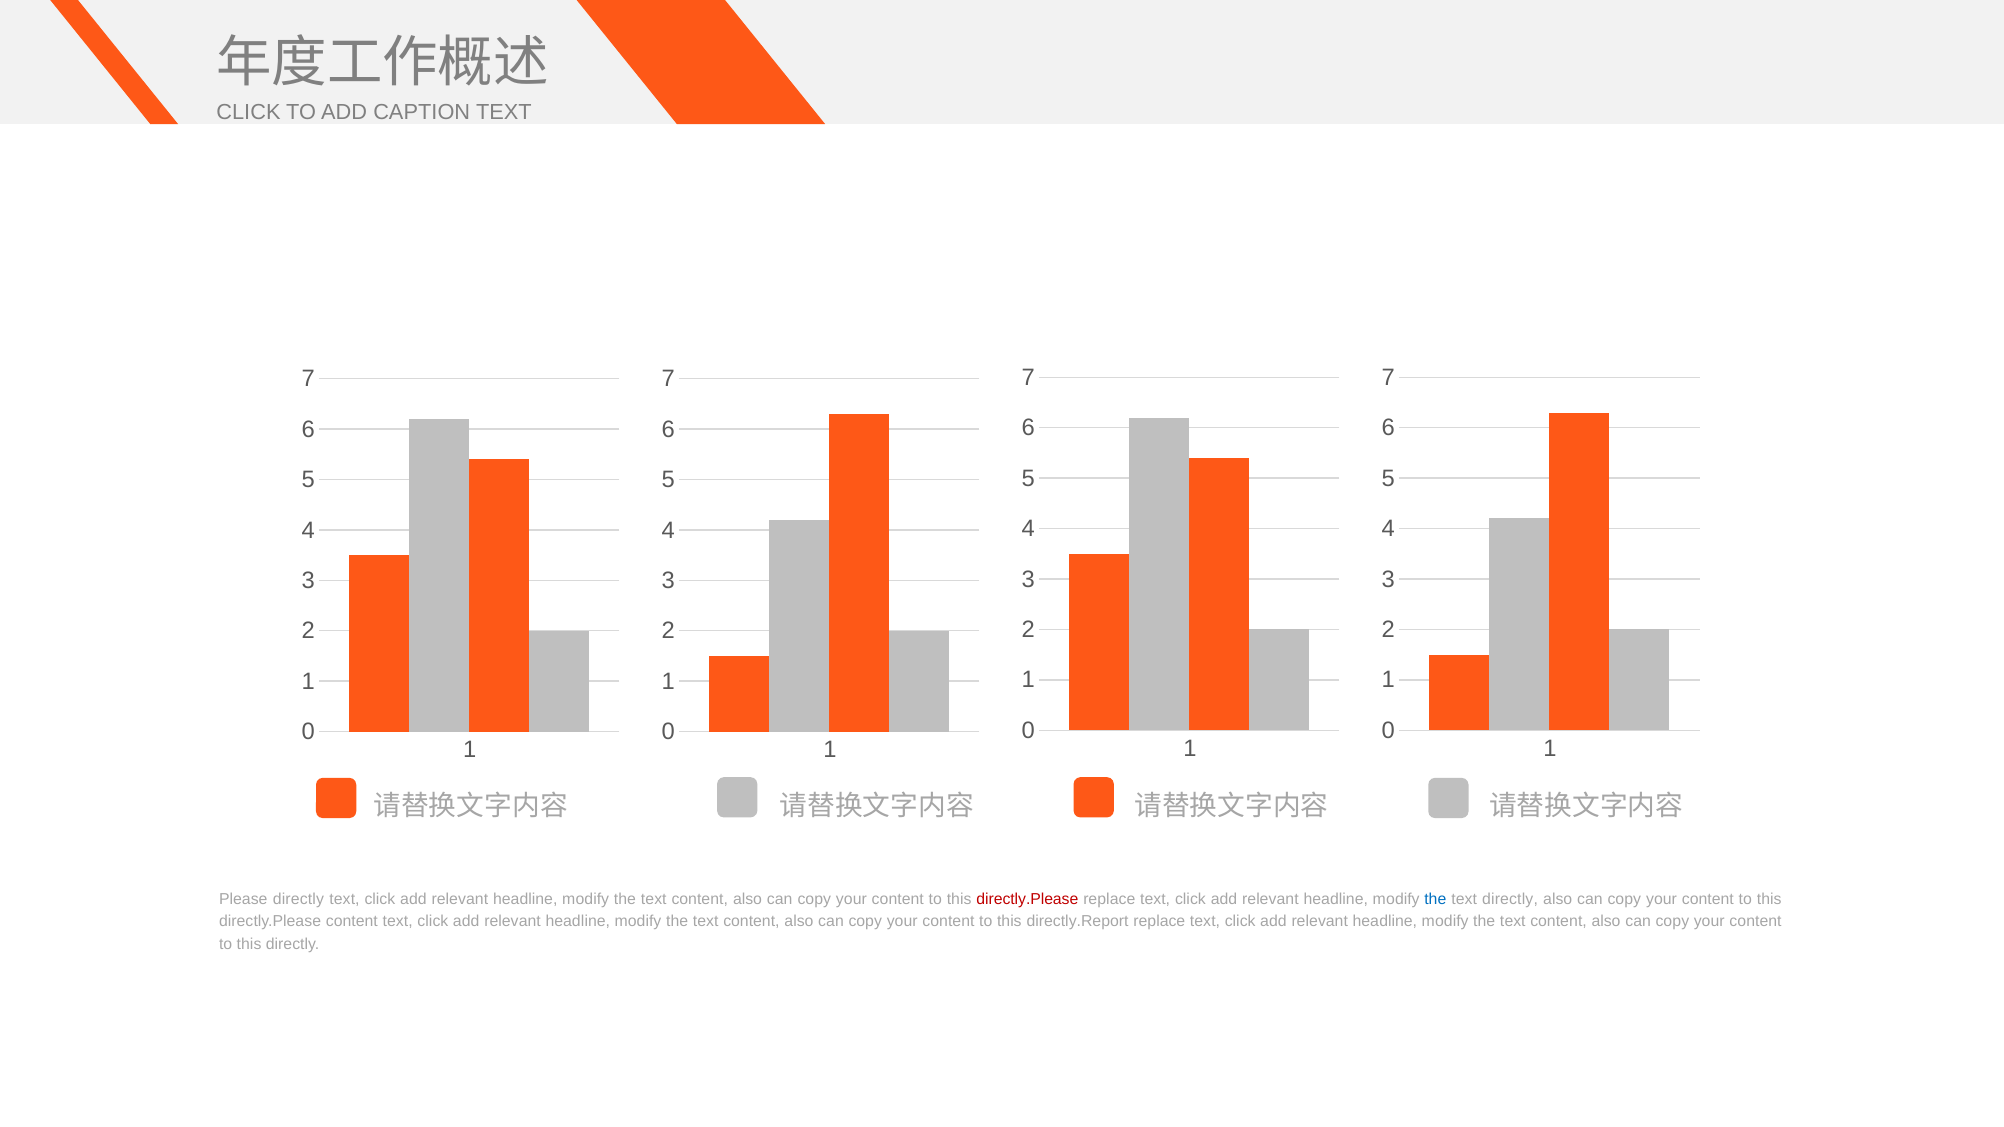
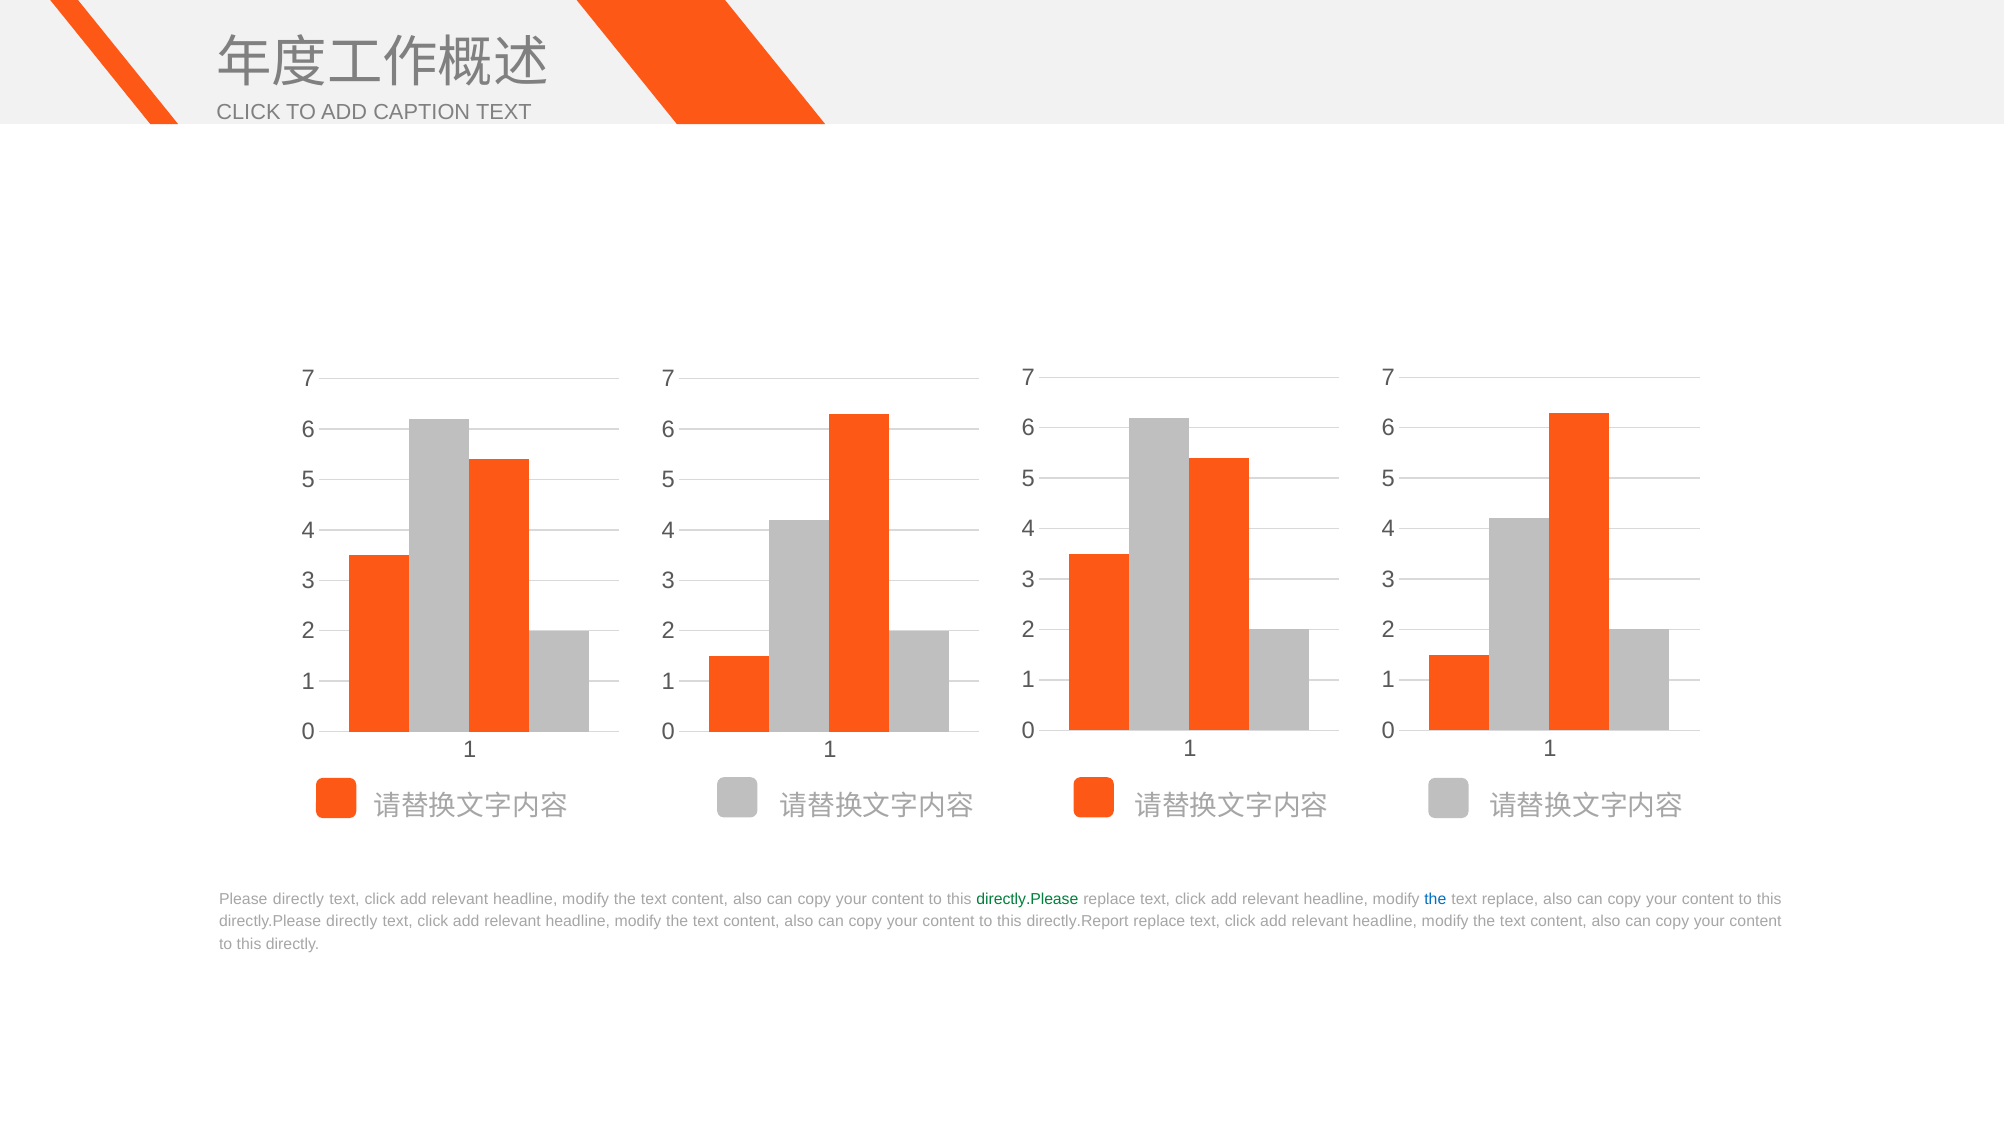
directly.Please at (1027, 899) colour: red -> green
text directly: directly -> replace
directly.Please content: content -> directly
